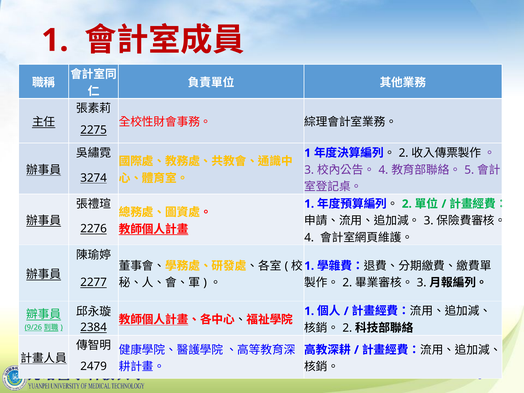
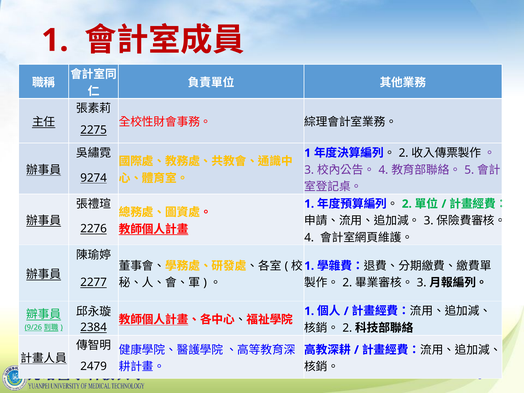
3274: 3274 -> 9274
